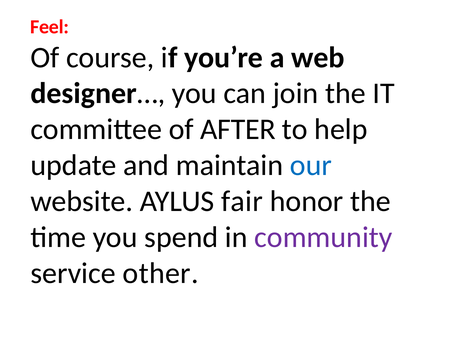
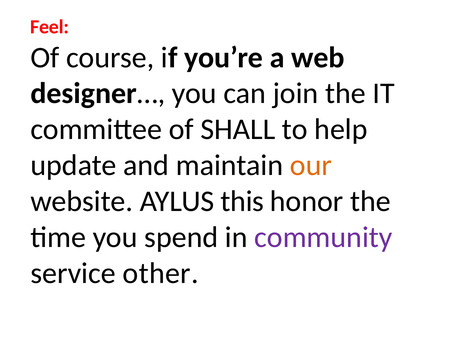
AFTER: AFTER -> SHALL
our colour: blue -> orange
fair: fair -> this
